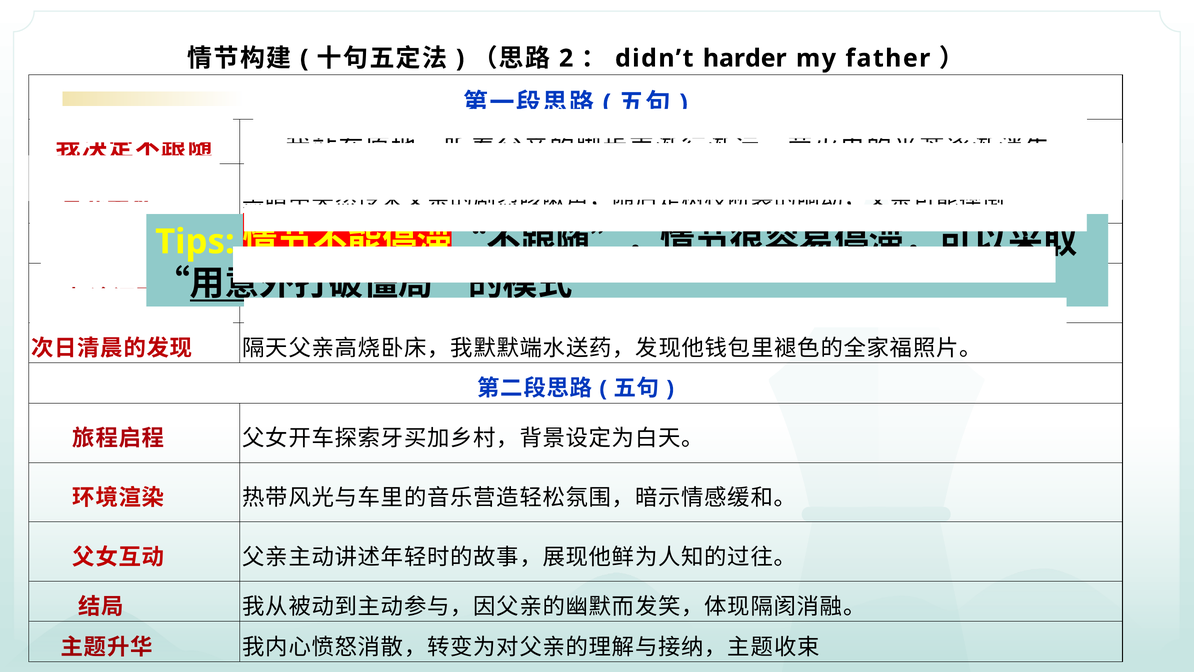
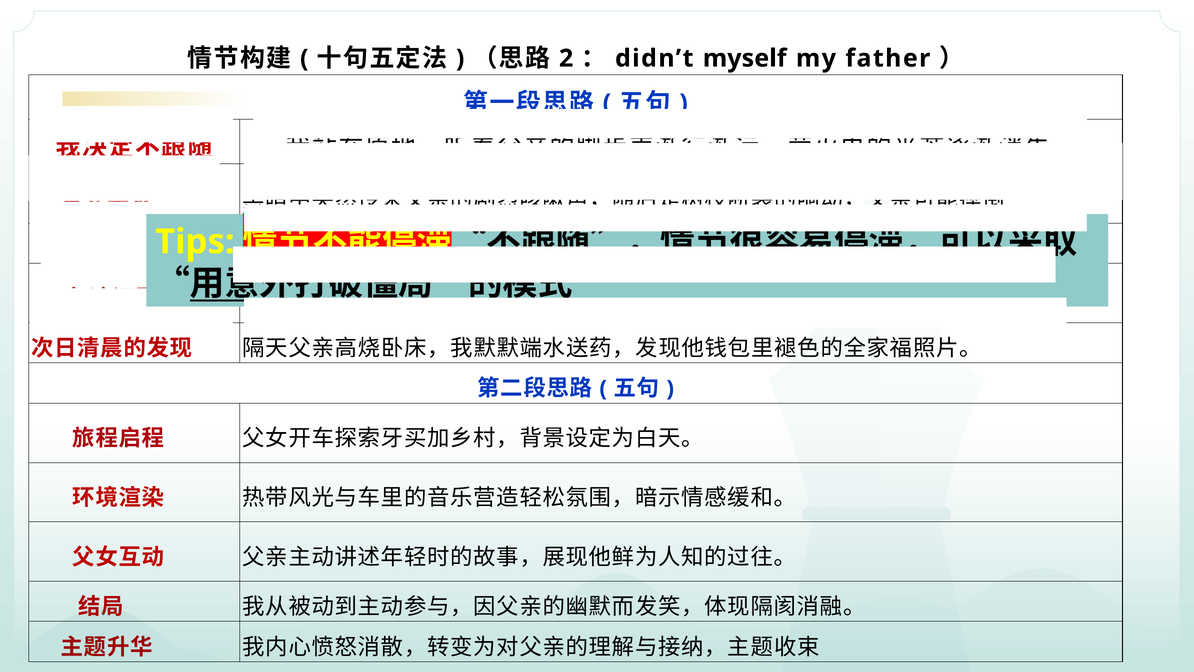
harder: harder -> myself
